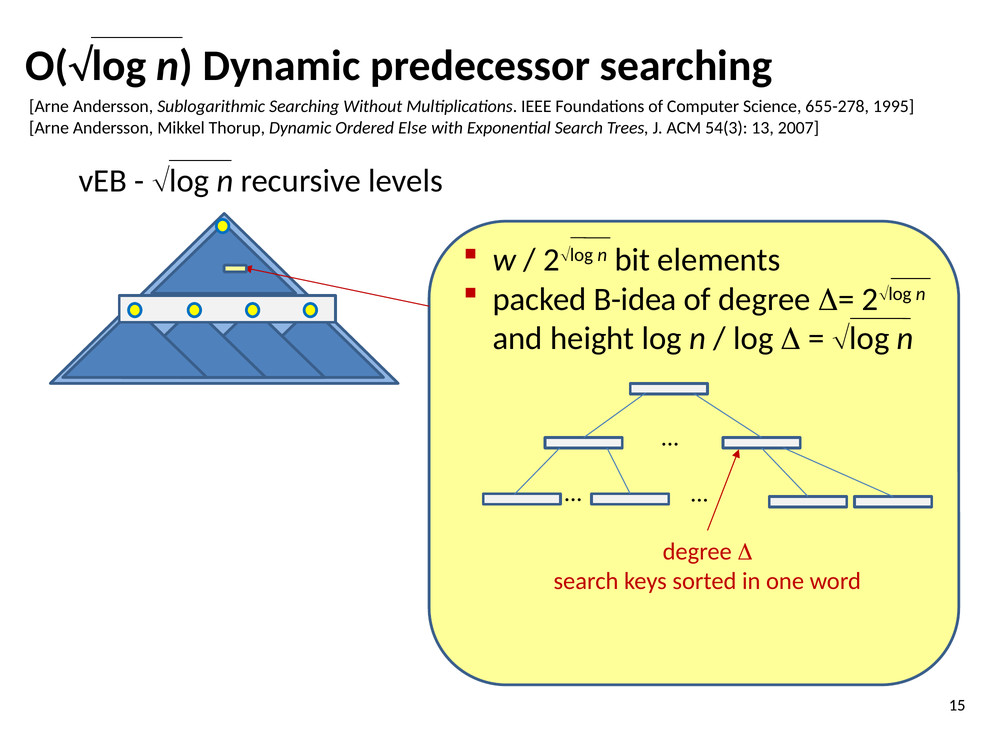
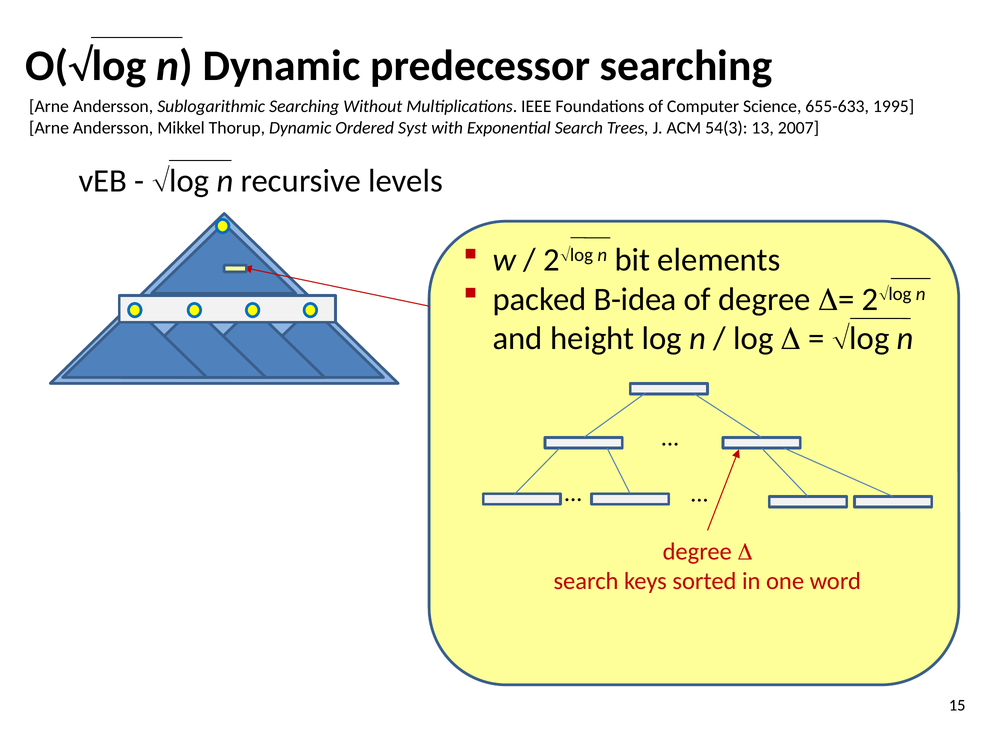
655-278: 655-278 -> 655-633
Else: Else -> Syst
